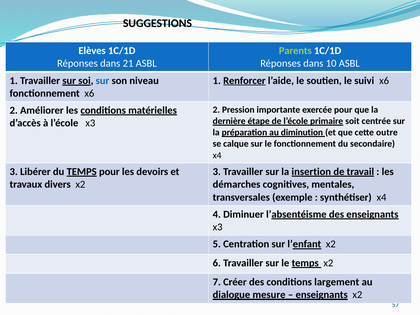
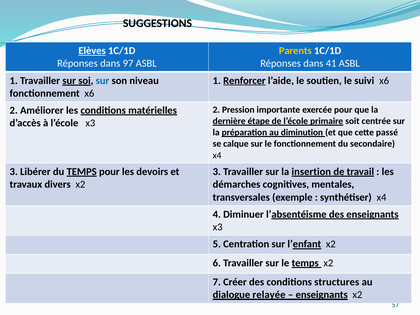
Elèves underline: none -> present
Parents colour: light green -> yellow
21: 21 -> 97
10: 10 -> 41
outre: outre -> passé
largement: largement -> structures
mesure: mesure -> relayée
